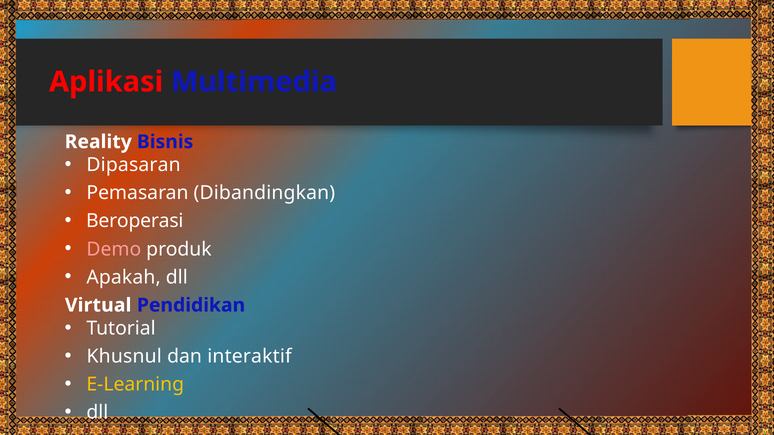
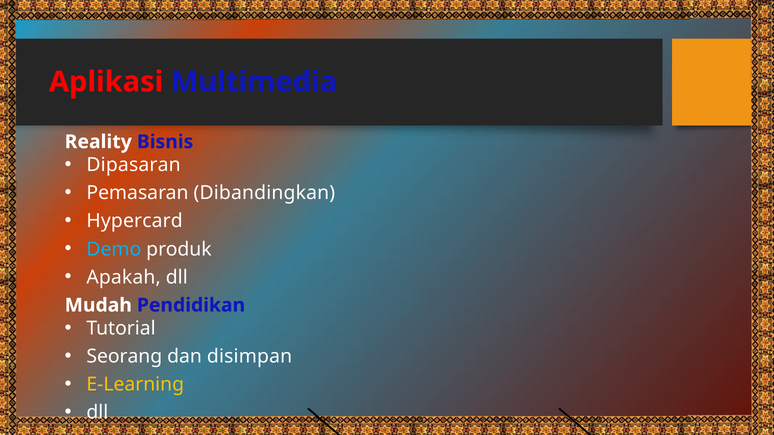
Beroperasi: Beroperasi -> Hypercard
Demo colour: pink -> light blue
Virtual: Virtual -> Mudah
Khusnul: Khusnul -> Seorang
interaktif: interaktif -> disimpan
